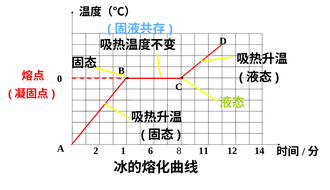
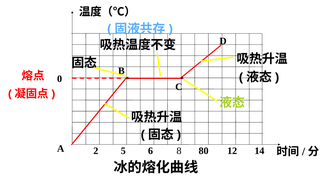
1: 1 -> 5
11: 11 -> 80
